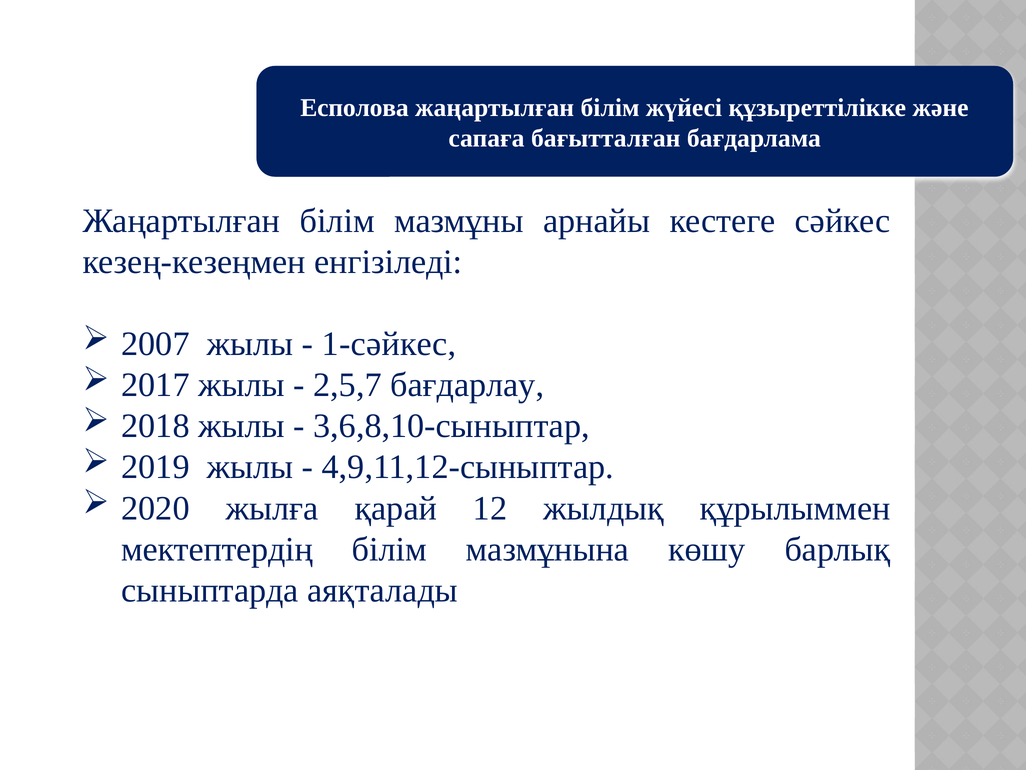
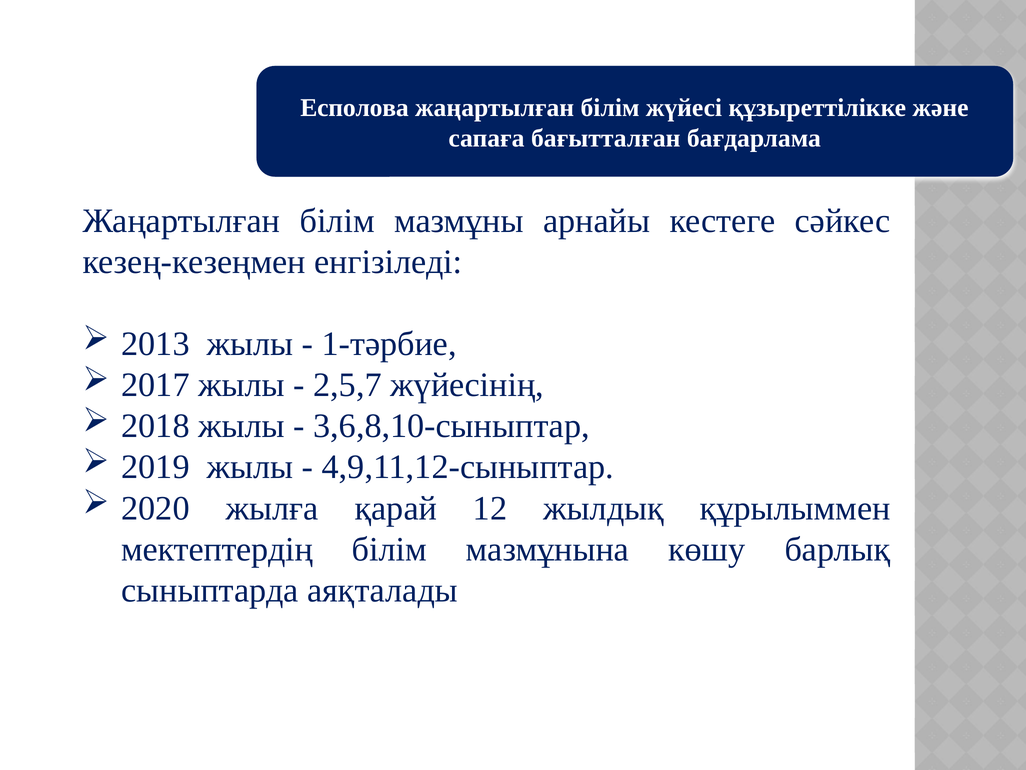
2007: 2007 -> 2013
1-сәйкес: 1-сәйкес -> 1-тәрбие
бағдарлау: бағдарлау -> жүйесінің
